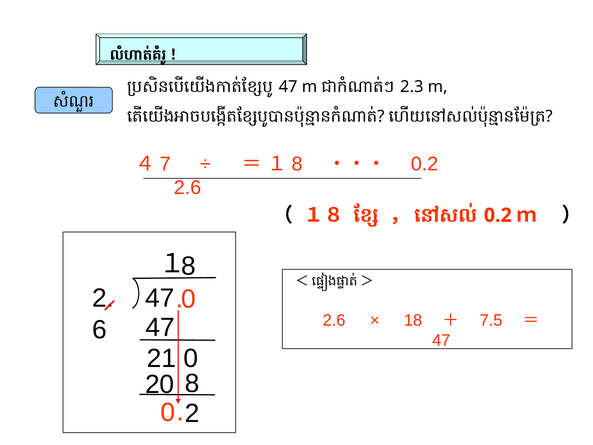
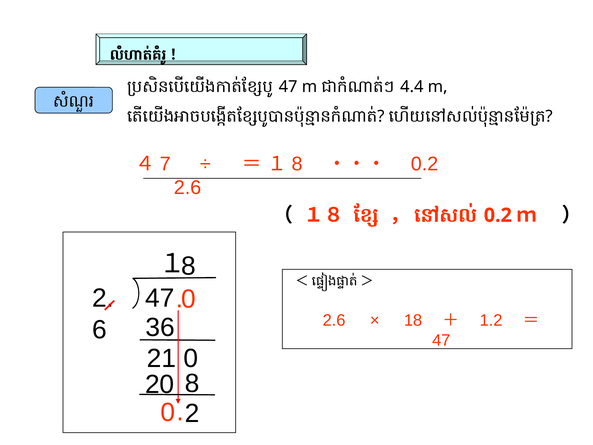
2.3: 2.3 -> 4.4
7.5: 7.5 -> 1.2
47 at (160, 327): 47 -> 36
